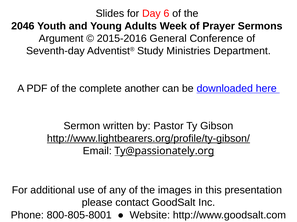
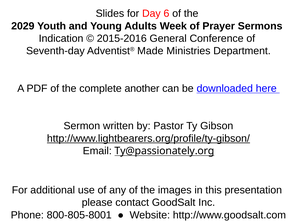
2046: 2046 -> 2029
Argument: Argument -> Indication
Study: Study -> Made
